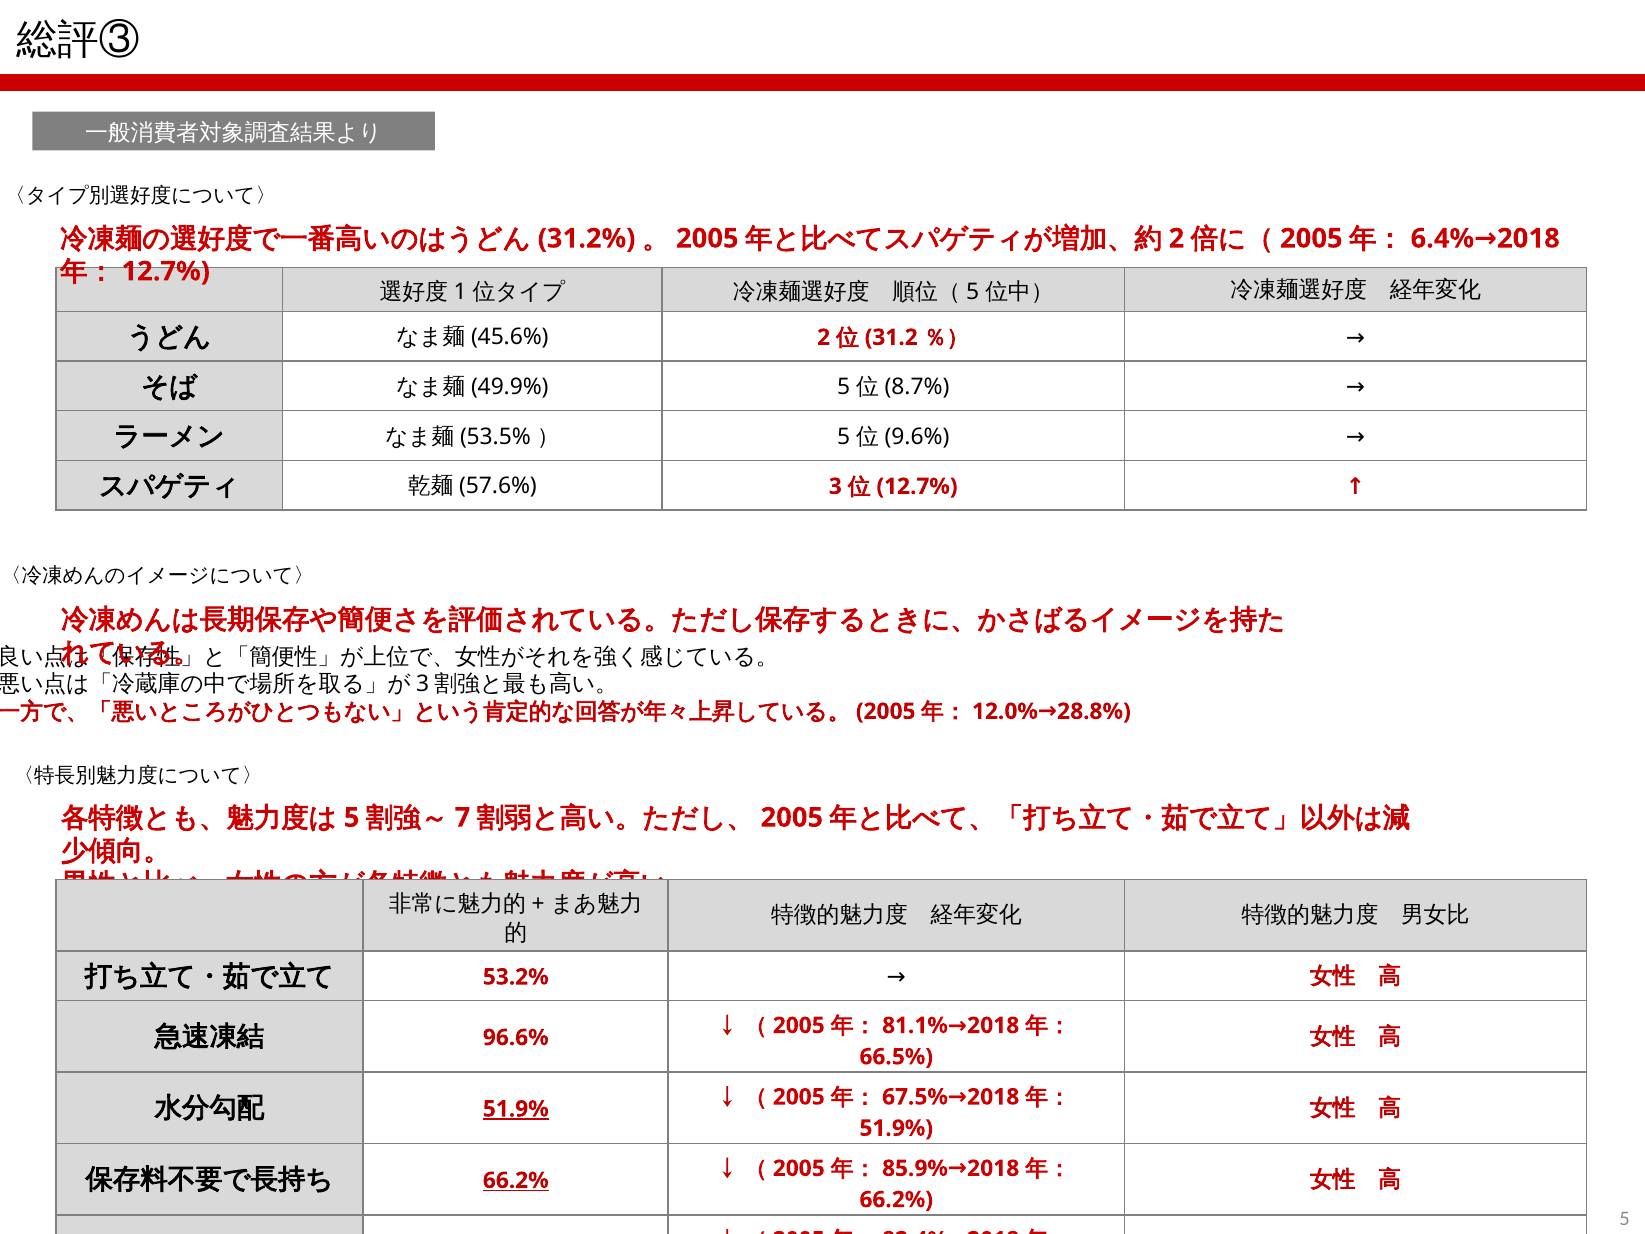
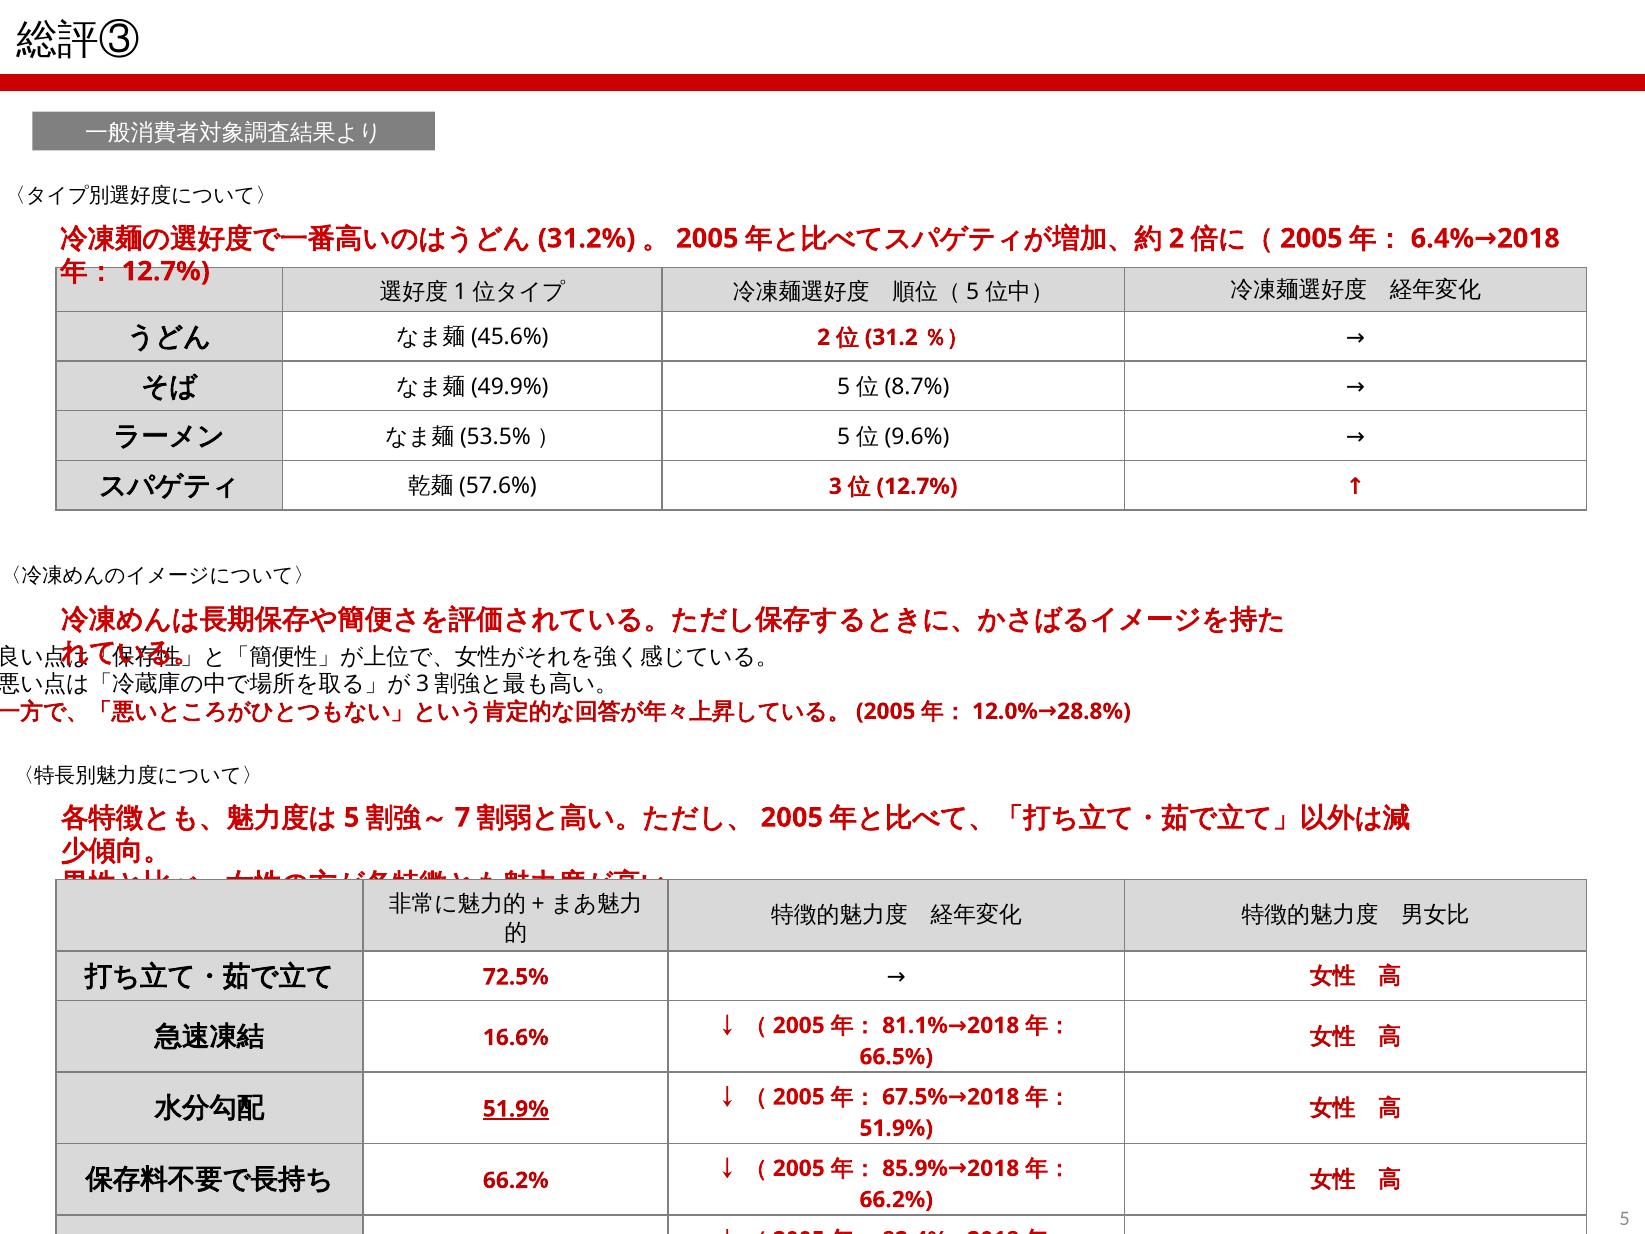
53.2%: 53.2% -> 72.5%
96.6%: 96.6% -> 16.6%
66.2% at (516, 1180) underline: present -> none
